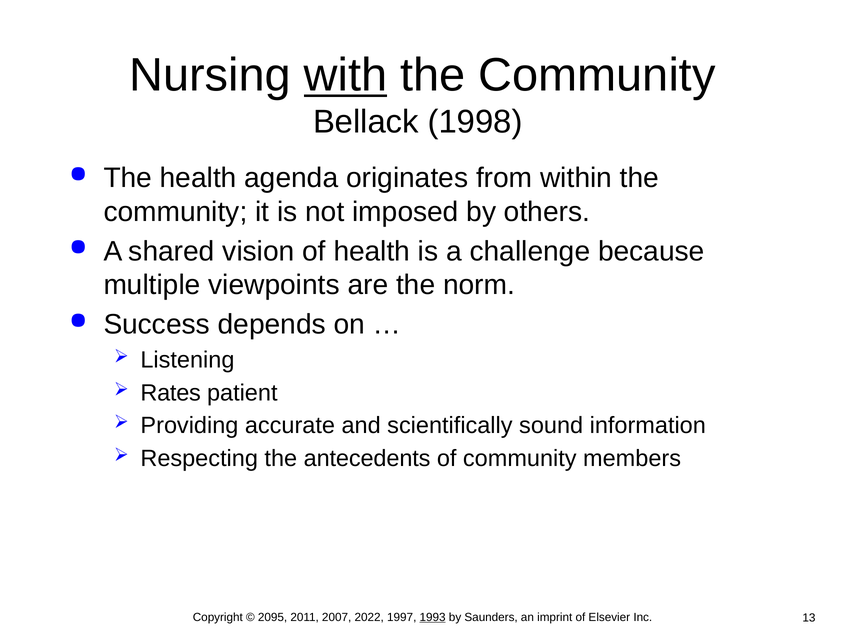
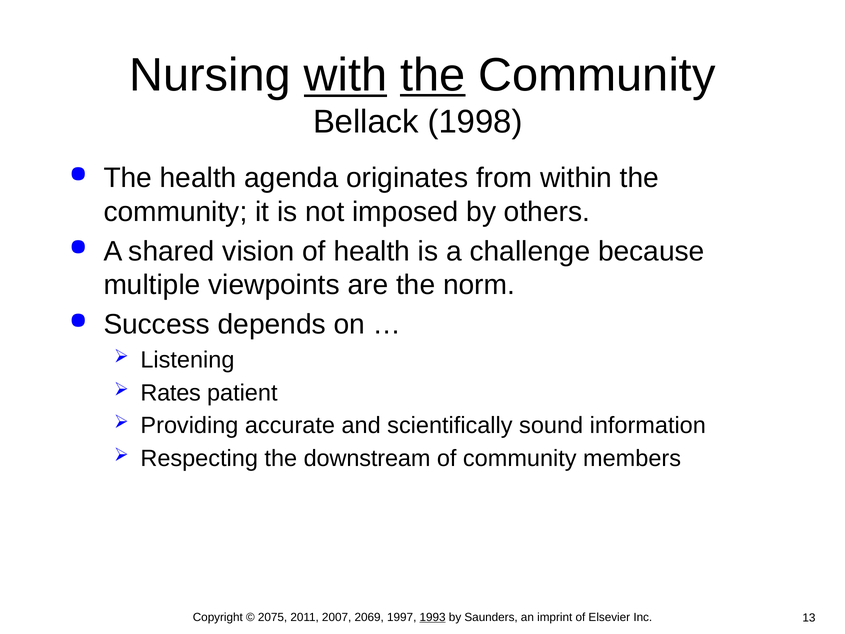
the at (433, 75) underline: none -> present
antecedents: antecedents -> downstream
2095: 2095 -> 2075
2022: 2022 -> 2069
